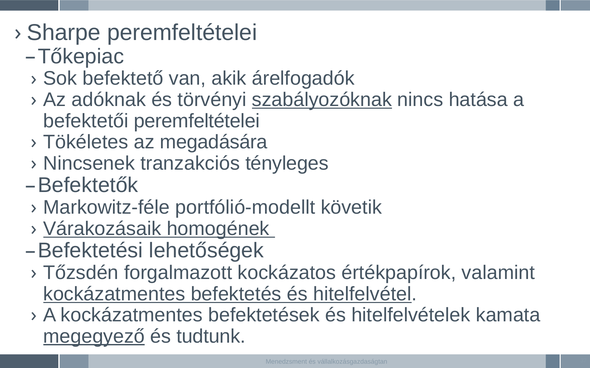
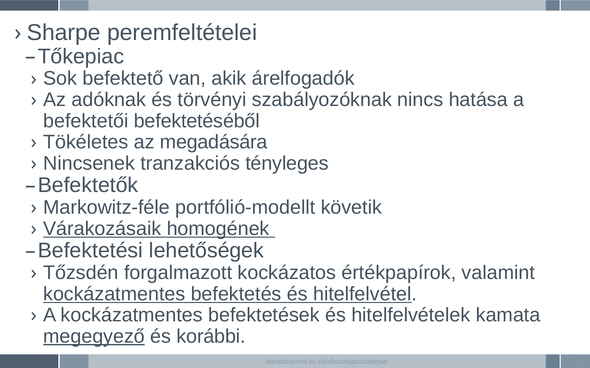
szabályozóknak underline: present -> none
befektetői peremfeltételei: peremfeltételei -> befektetéséből
tudtunk: tudtunk -> korábbi
